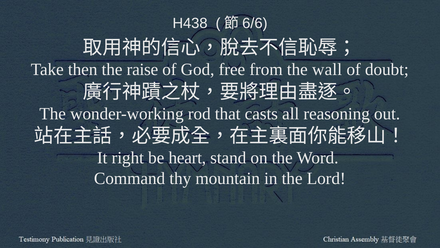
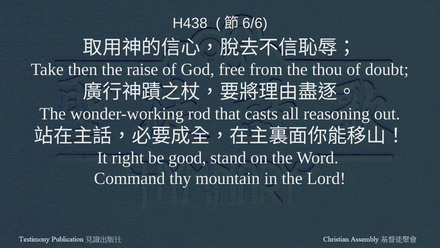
wall: wall -> thou
heart: heart -> good
